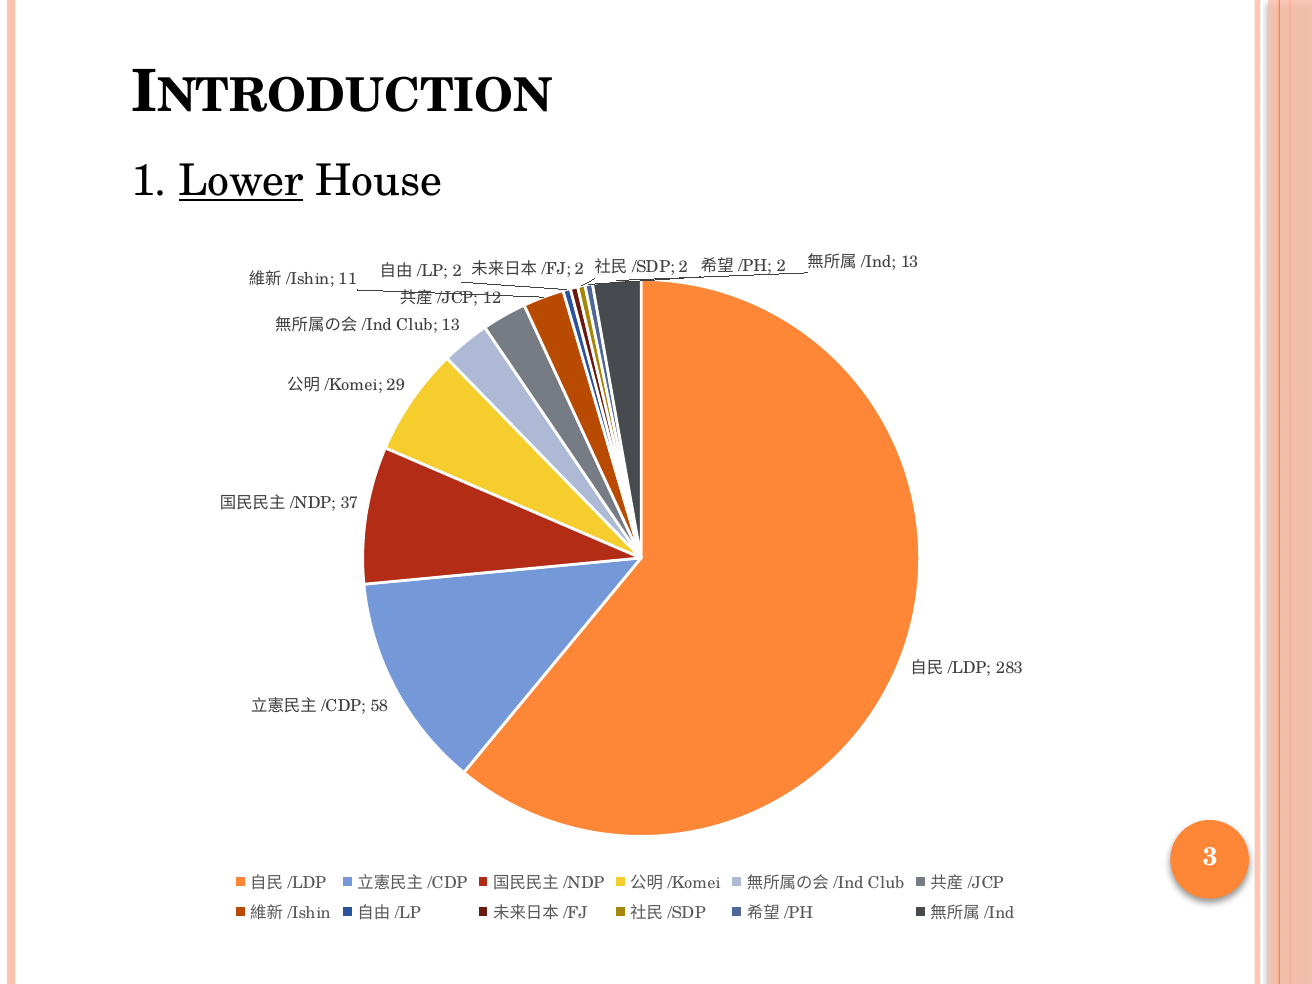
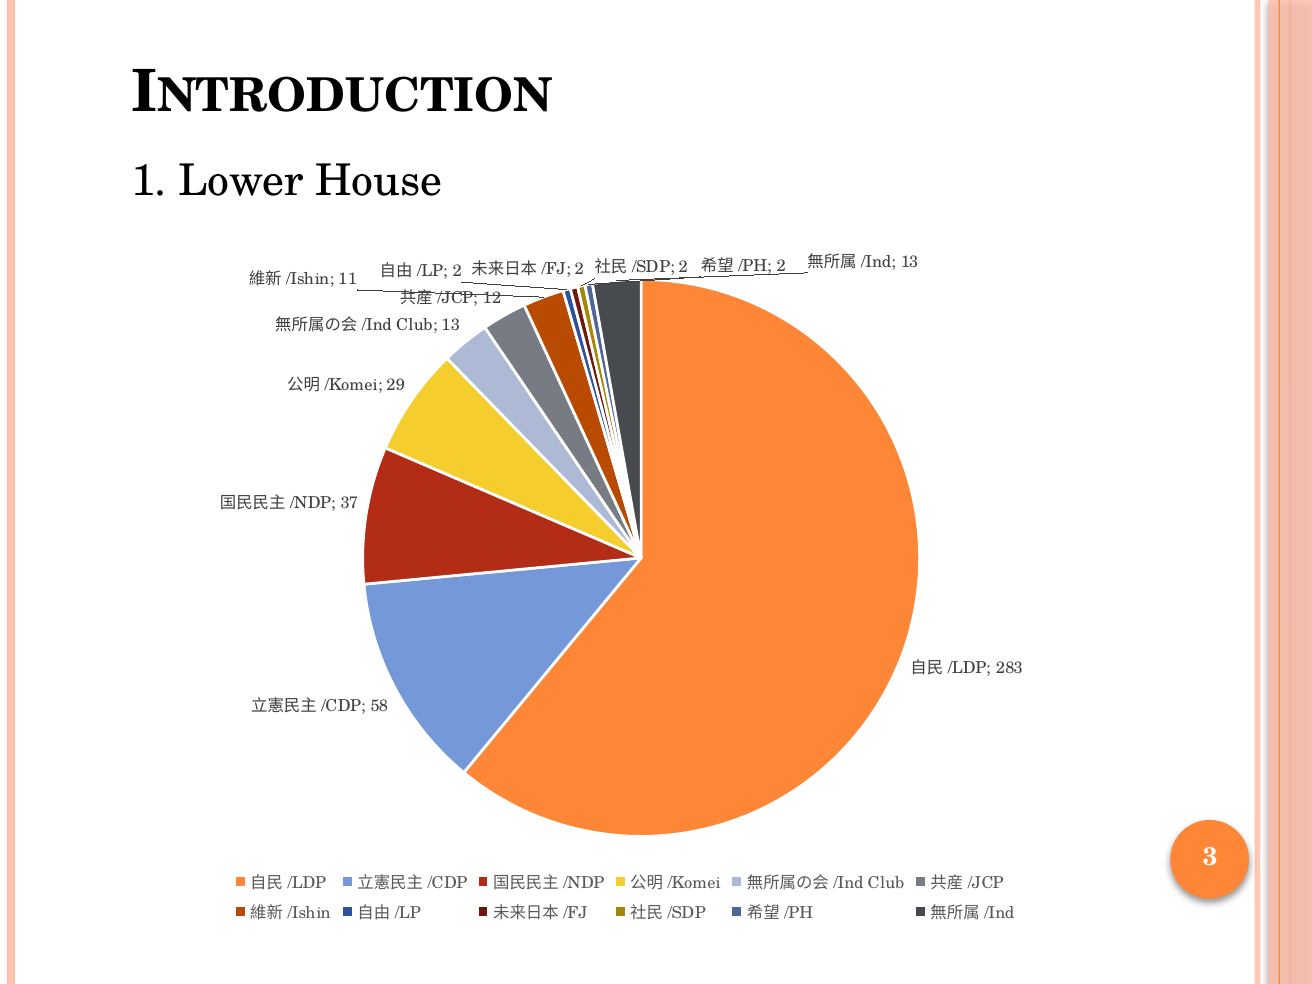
Lower underline: present -> none
